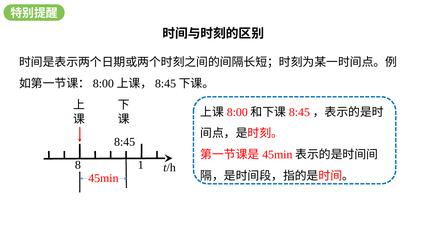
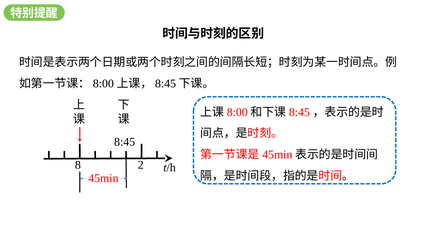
1: 1 -> 2
